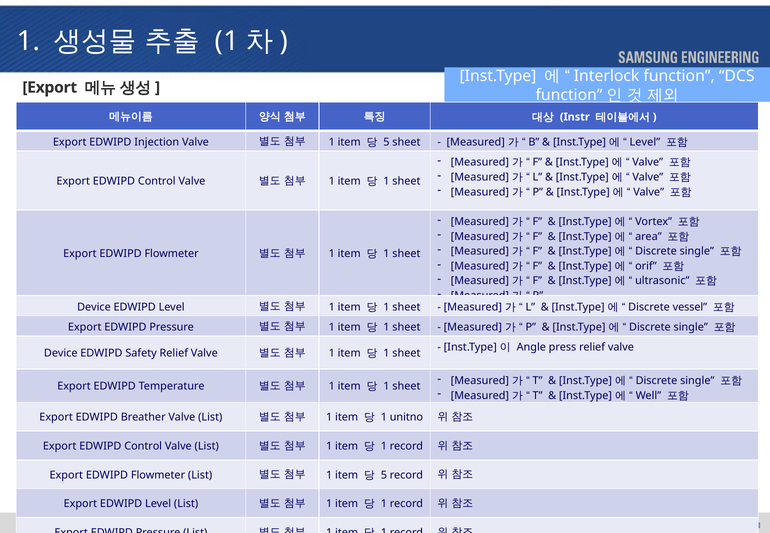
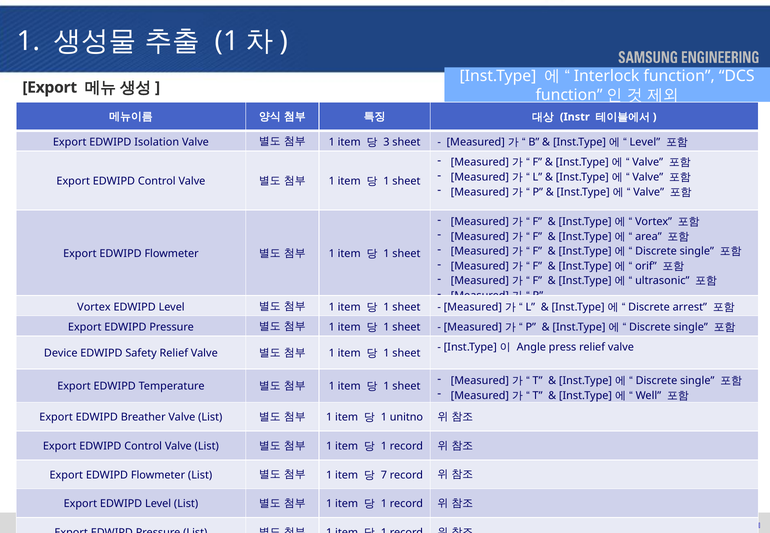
Injection: Injection -> Isolation
5 at (386, 142): 5 -> 3
Device at (94, 307): Device -> Vortex
vessel: vessel -> arrest
5 at (384, 475): 5 -> 7
